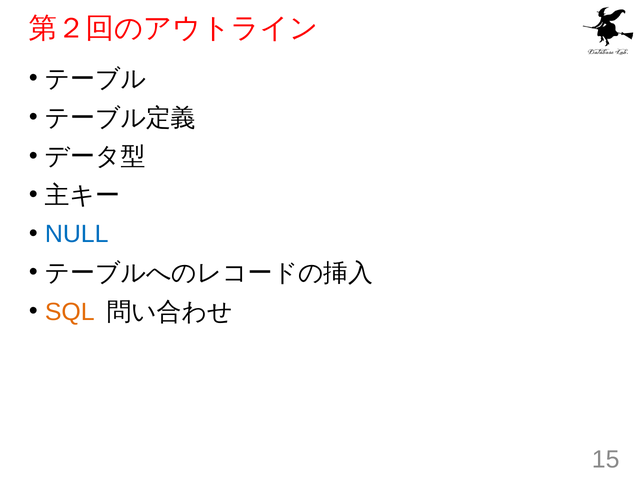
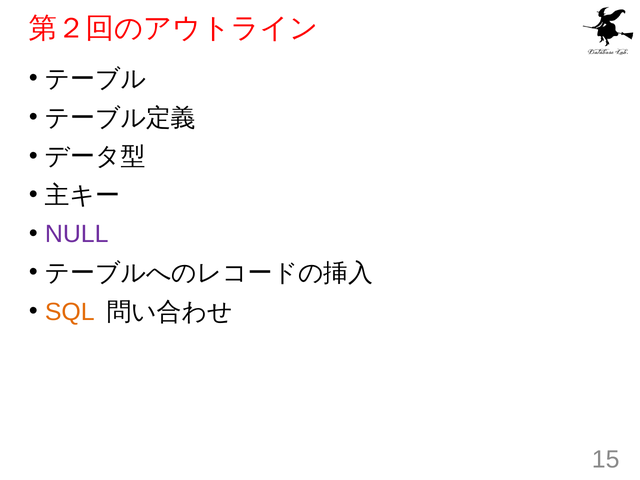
NULL colour: blue -> purple
